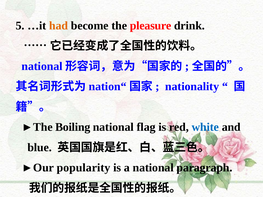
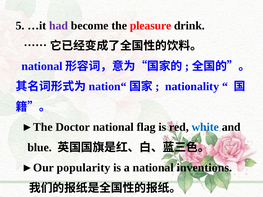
had colour: orange -> purple
Boiling: Boiling -> Doctor
paragraph: paragraph -> inventions
